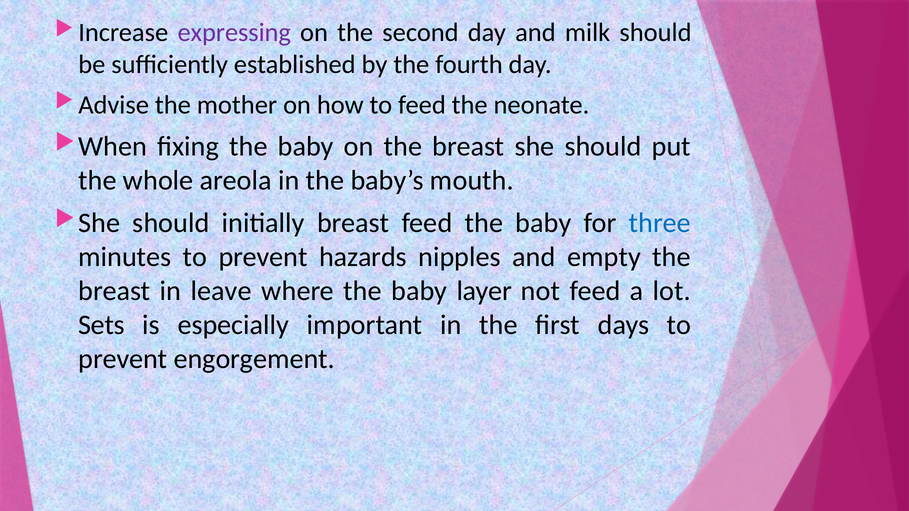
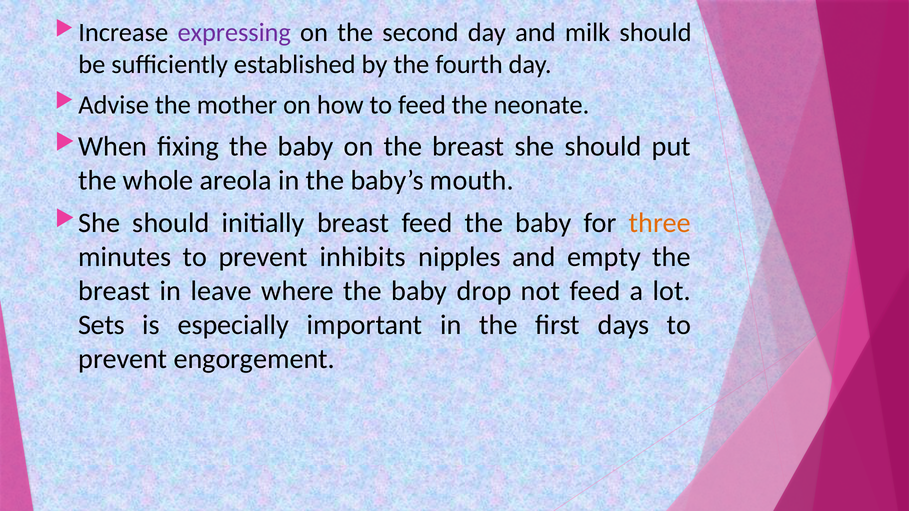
three colour: blue -> orange
hazards: hazards -> inhibits
layer: layer -> drop
